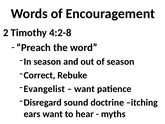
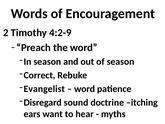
4:2-8: 4:2-8 -> 4:2-9
want at (84, 89): want -> word
